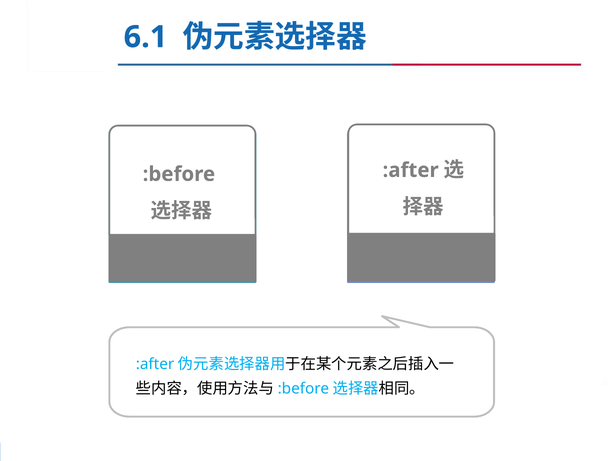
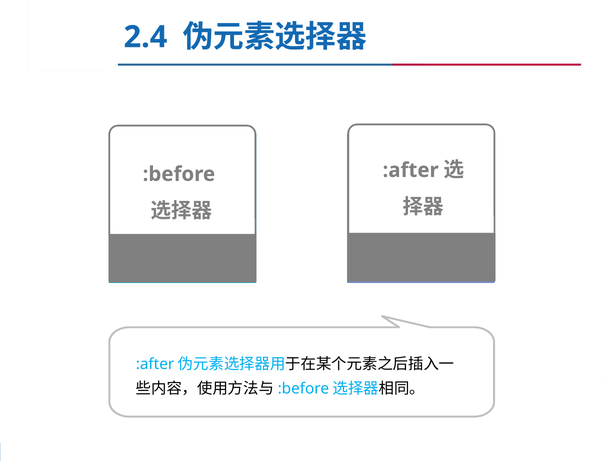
6.1: 6.1 -> 2.4
